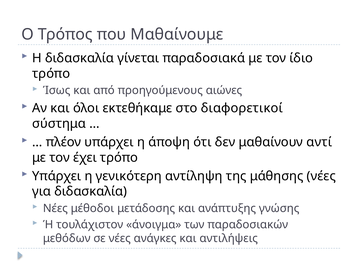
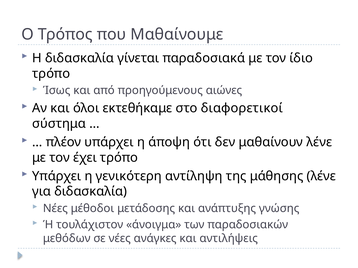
μαθαίνουν αντί: αντί -> λένε
μάθησης νέες: νέες -> λένε
